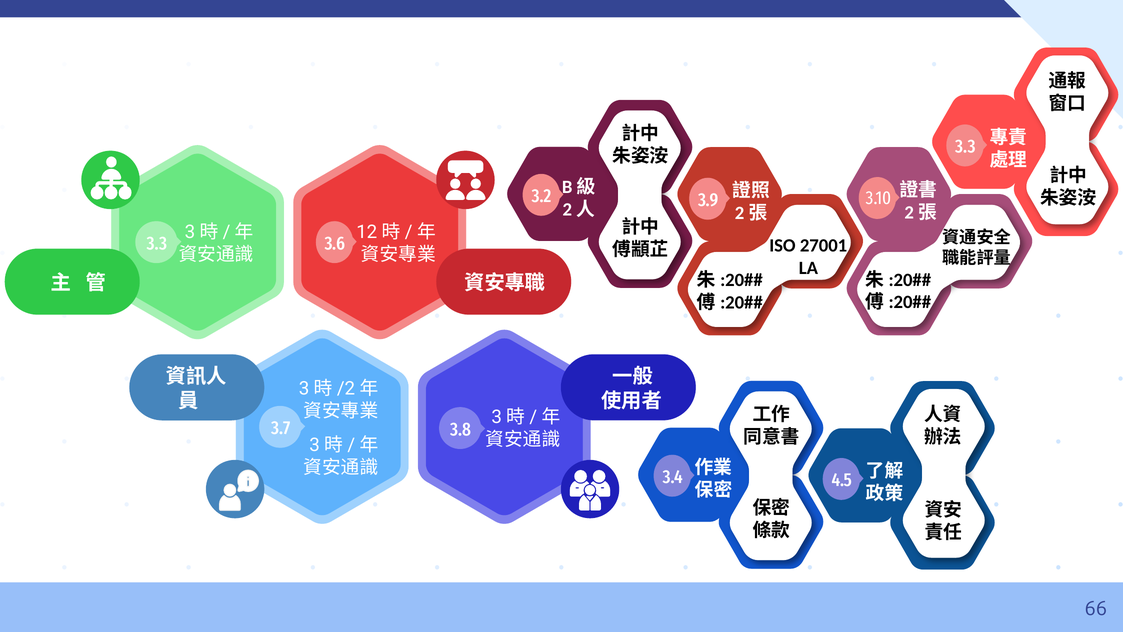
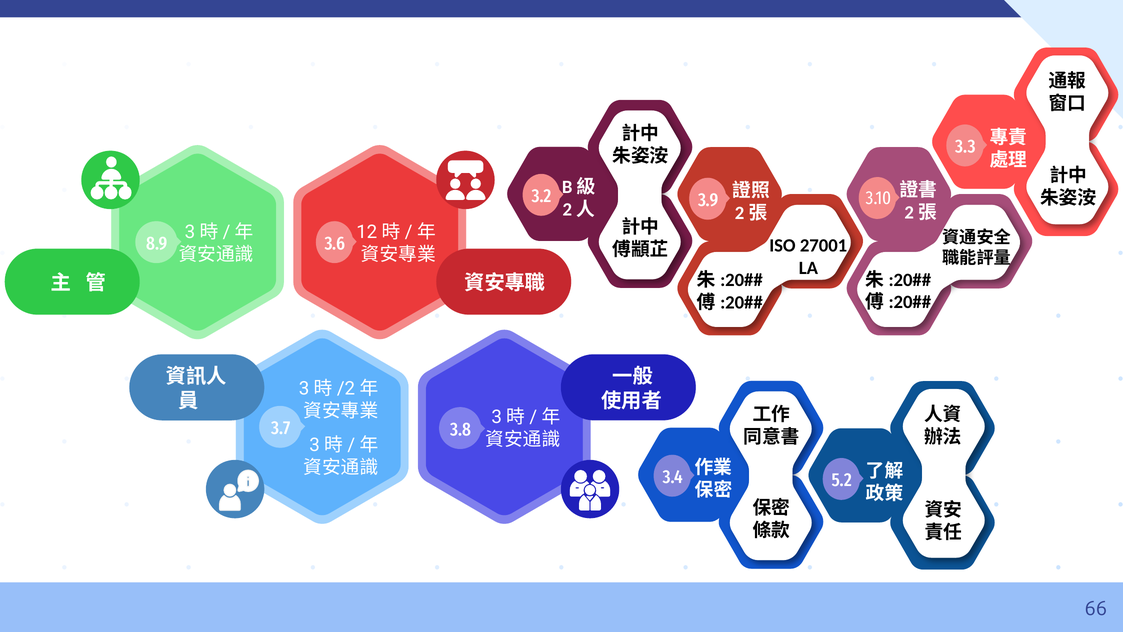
3.3 at (157, 243): 3.3 -> 8.9
4.5: 4.5 -> 5.2
